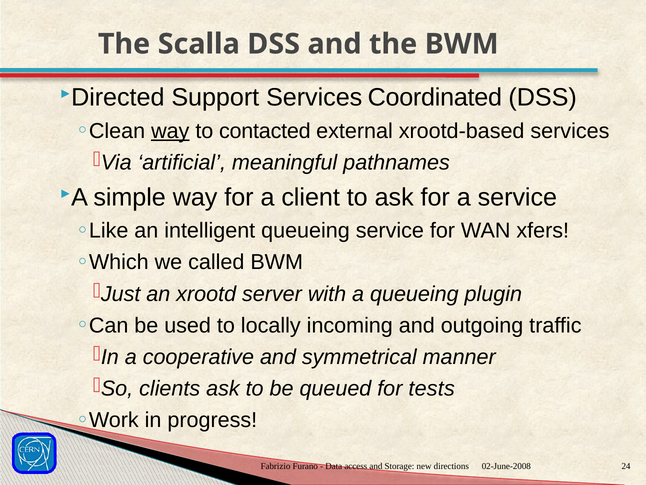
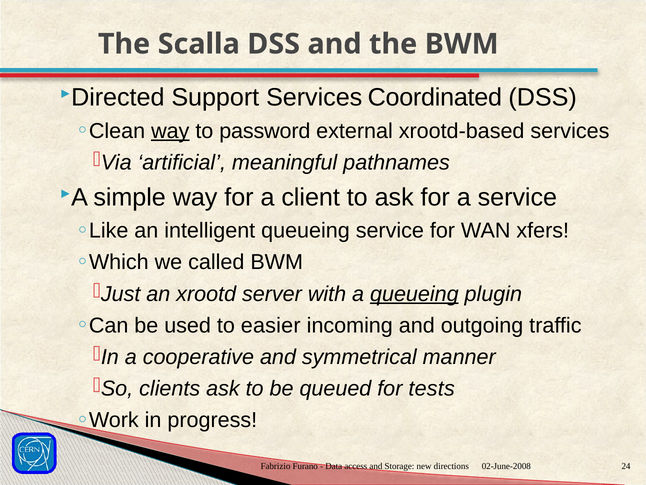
contacted: contacted -> password
queueing at (414, 294) underline: none -> present
locally: locally -> easier
